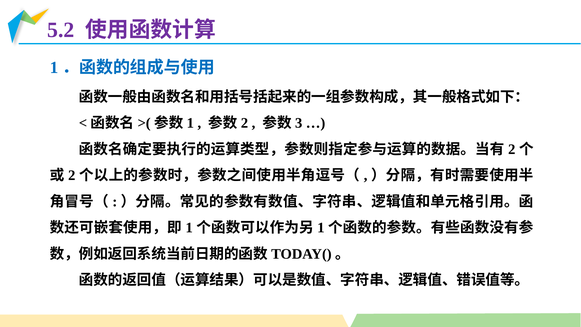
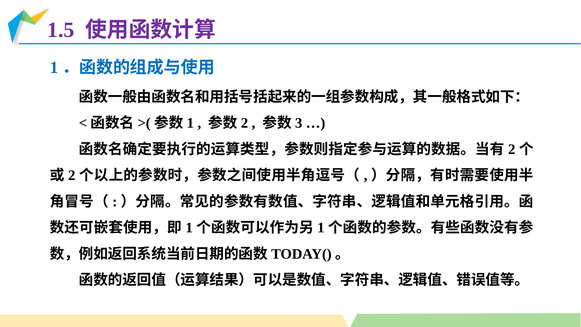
5.2: 5.2 -> 1.5
